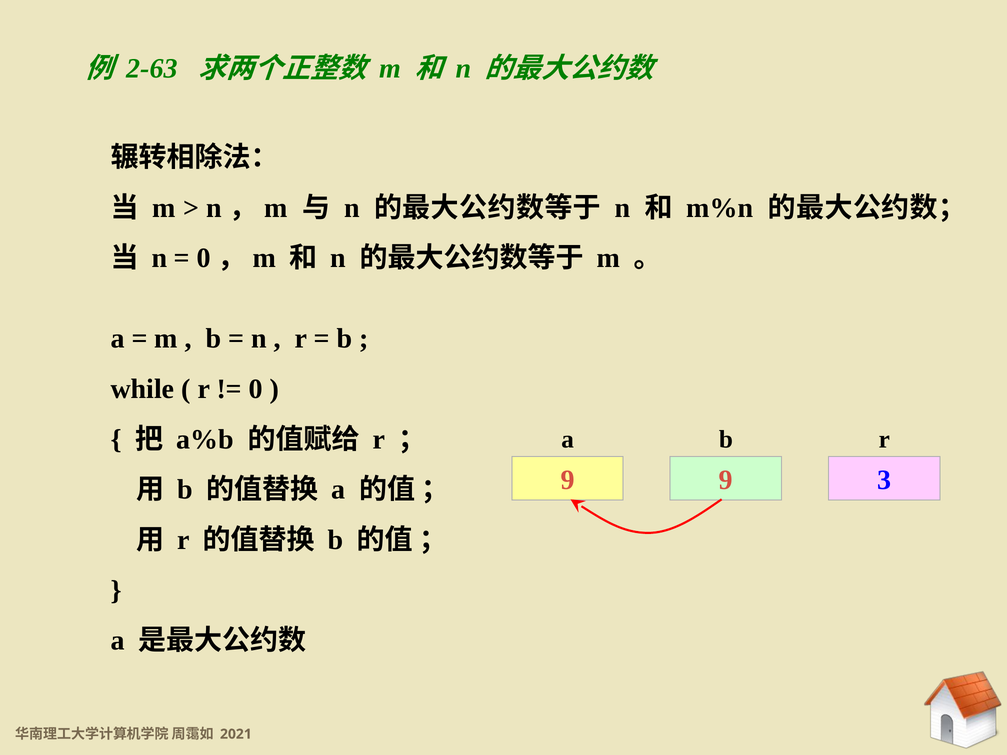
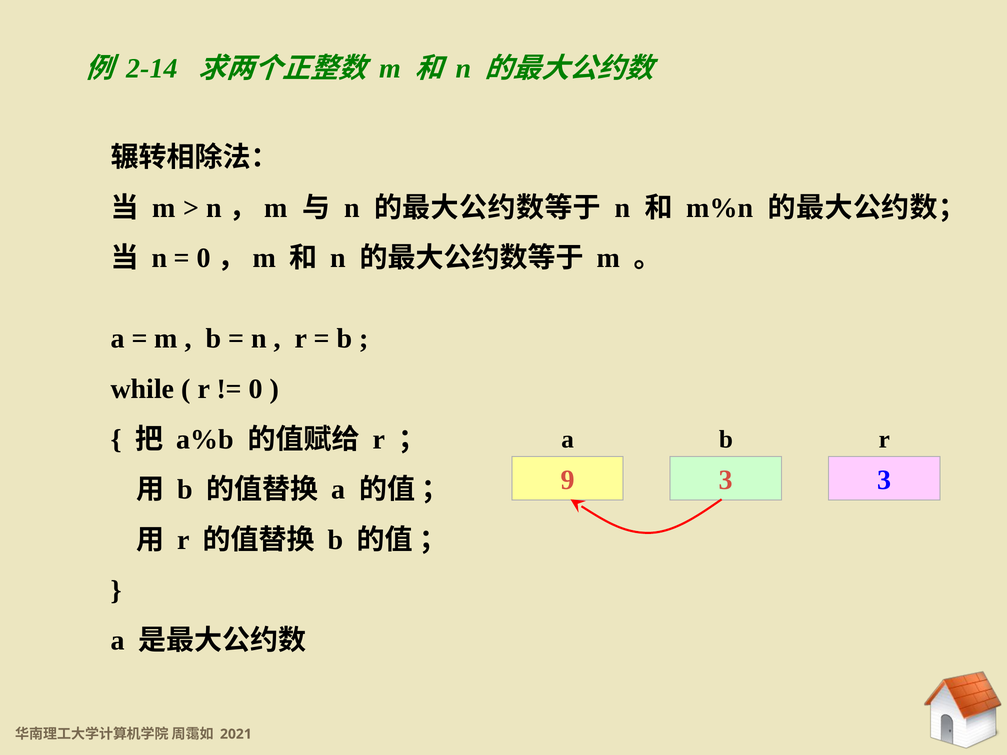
2-63: 2-63 -> 2-14
9 9: 9 -> 3
